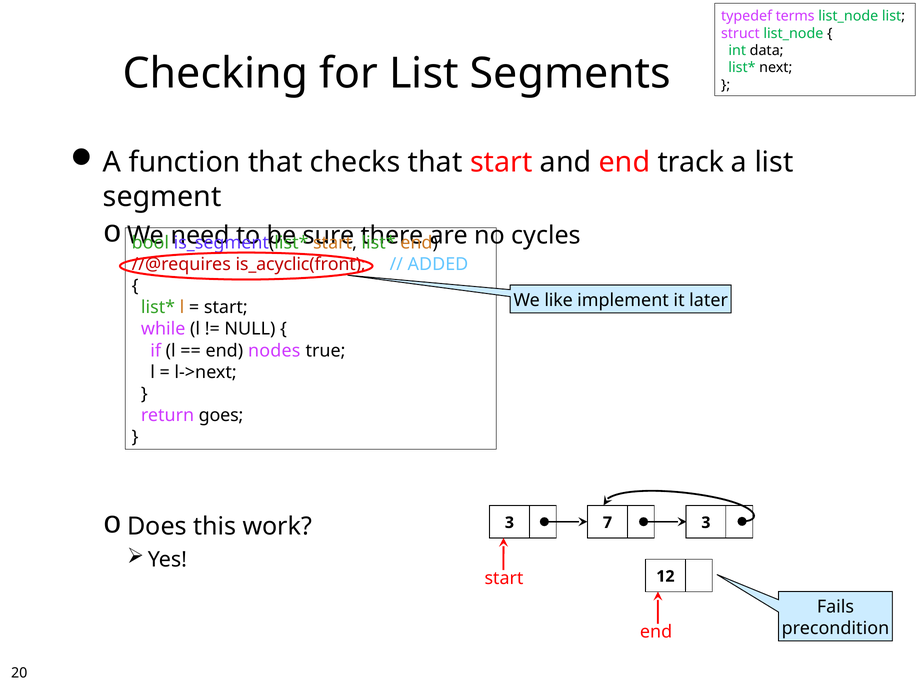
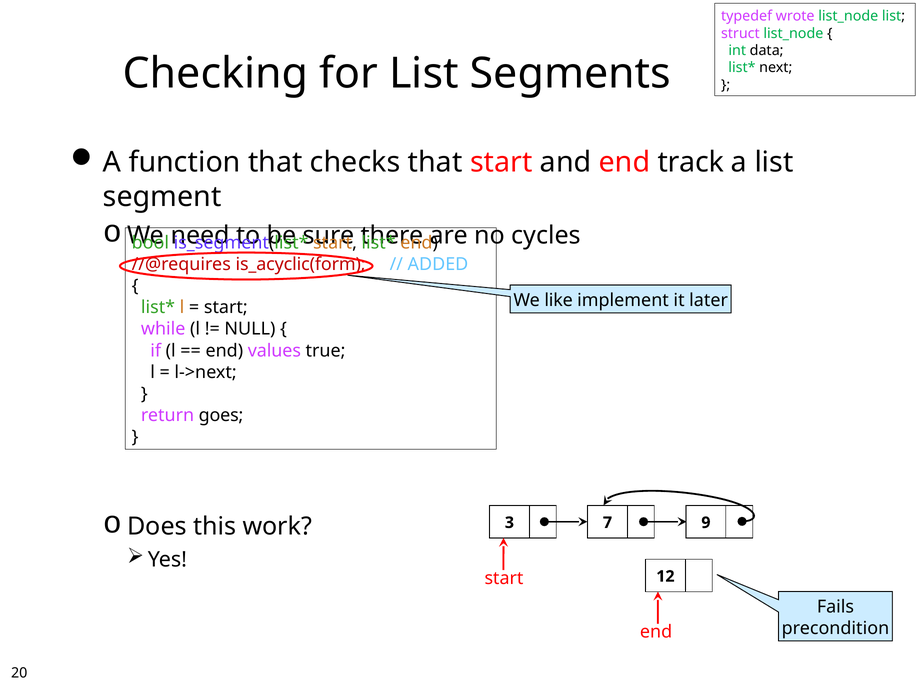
terms: terms -> wrote
is_acyclic(front: is_acyclic(front -> is_acyclic(form
nodes: nodes -> values
7 3: 3 -> 9
